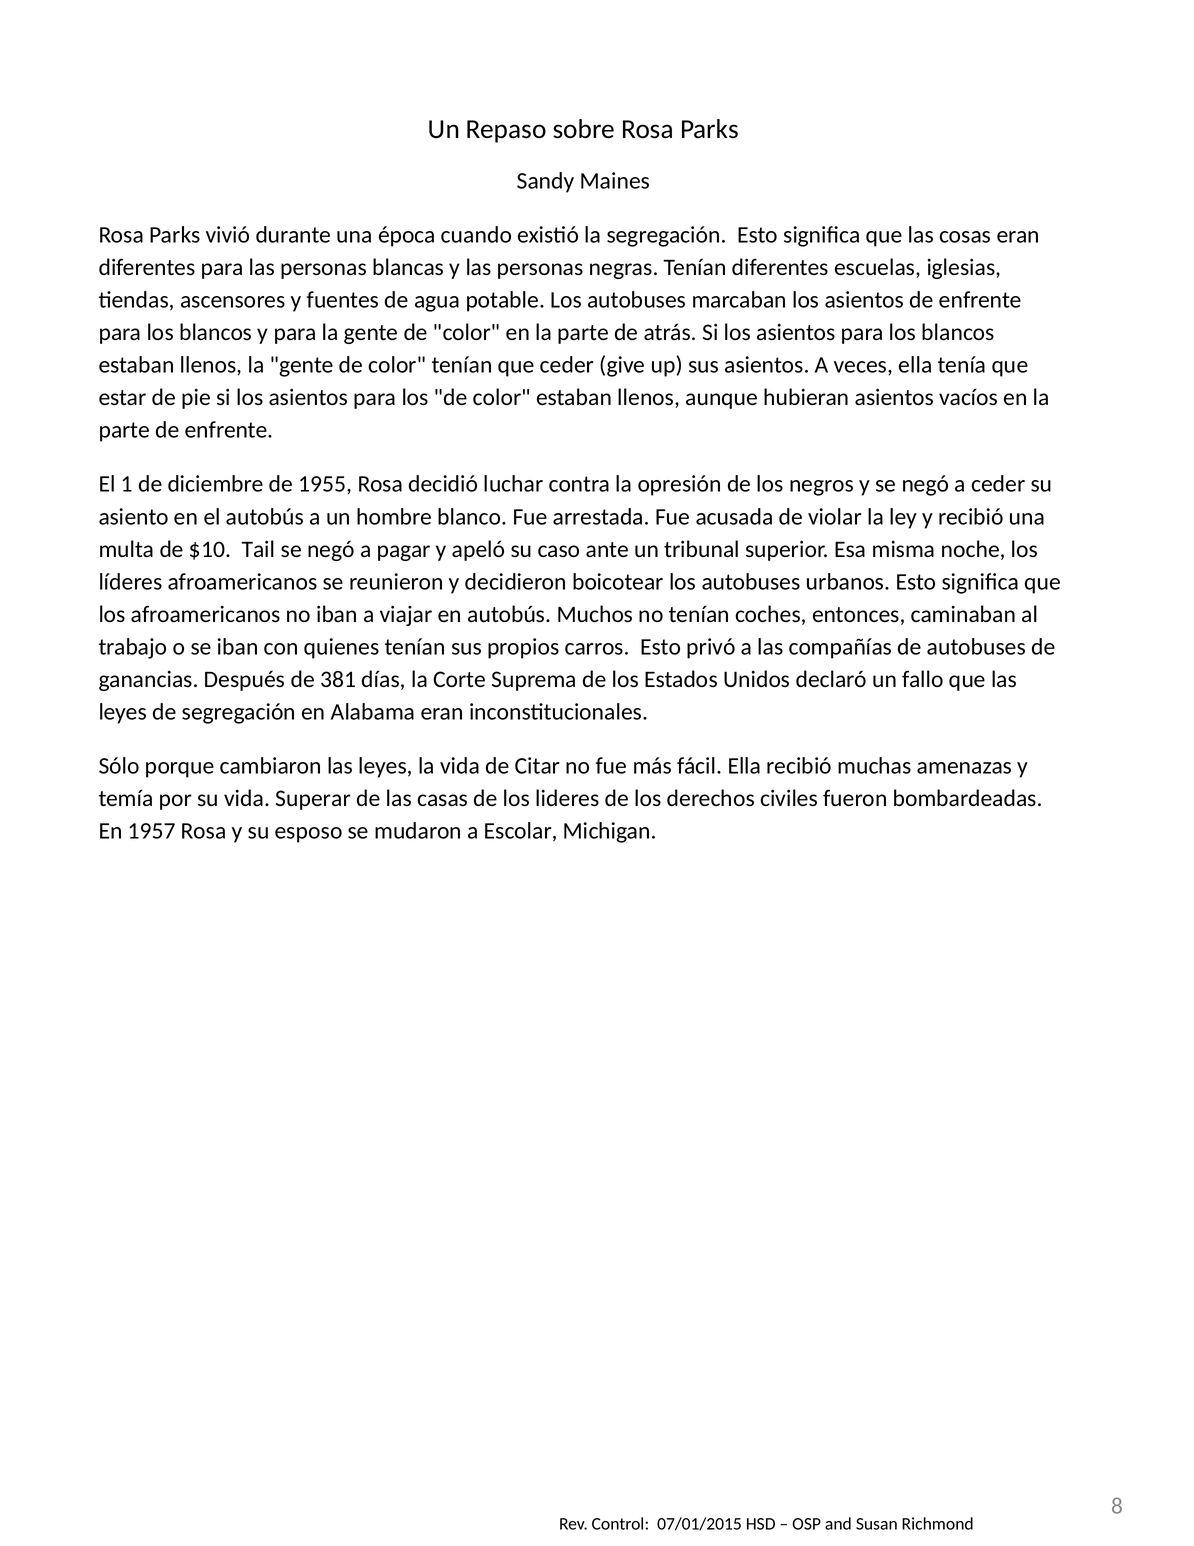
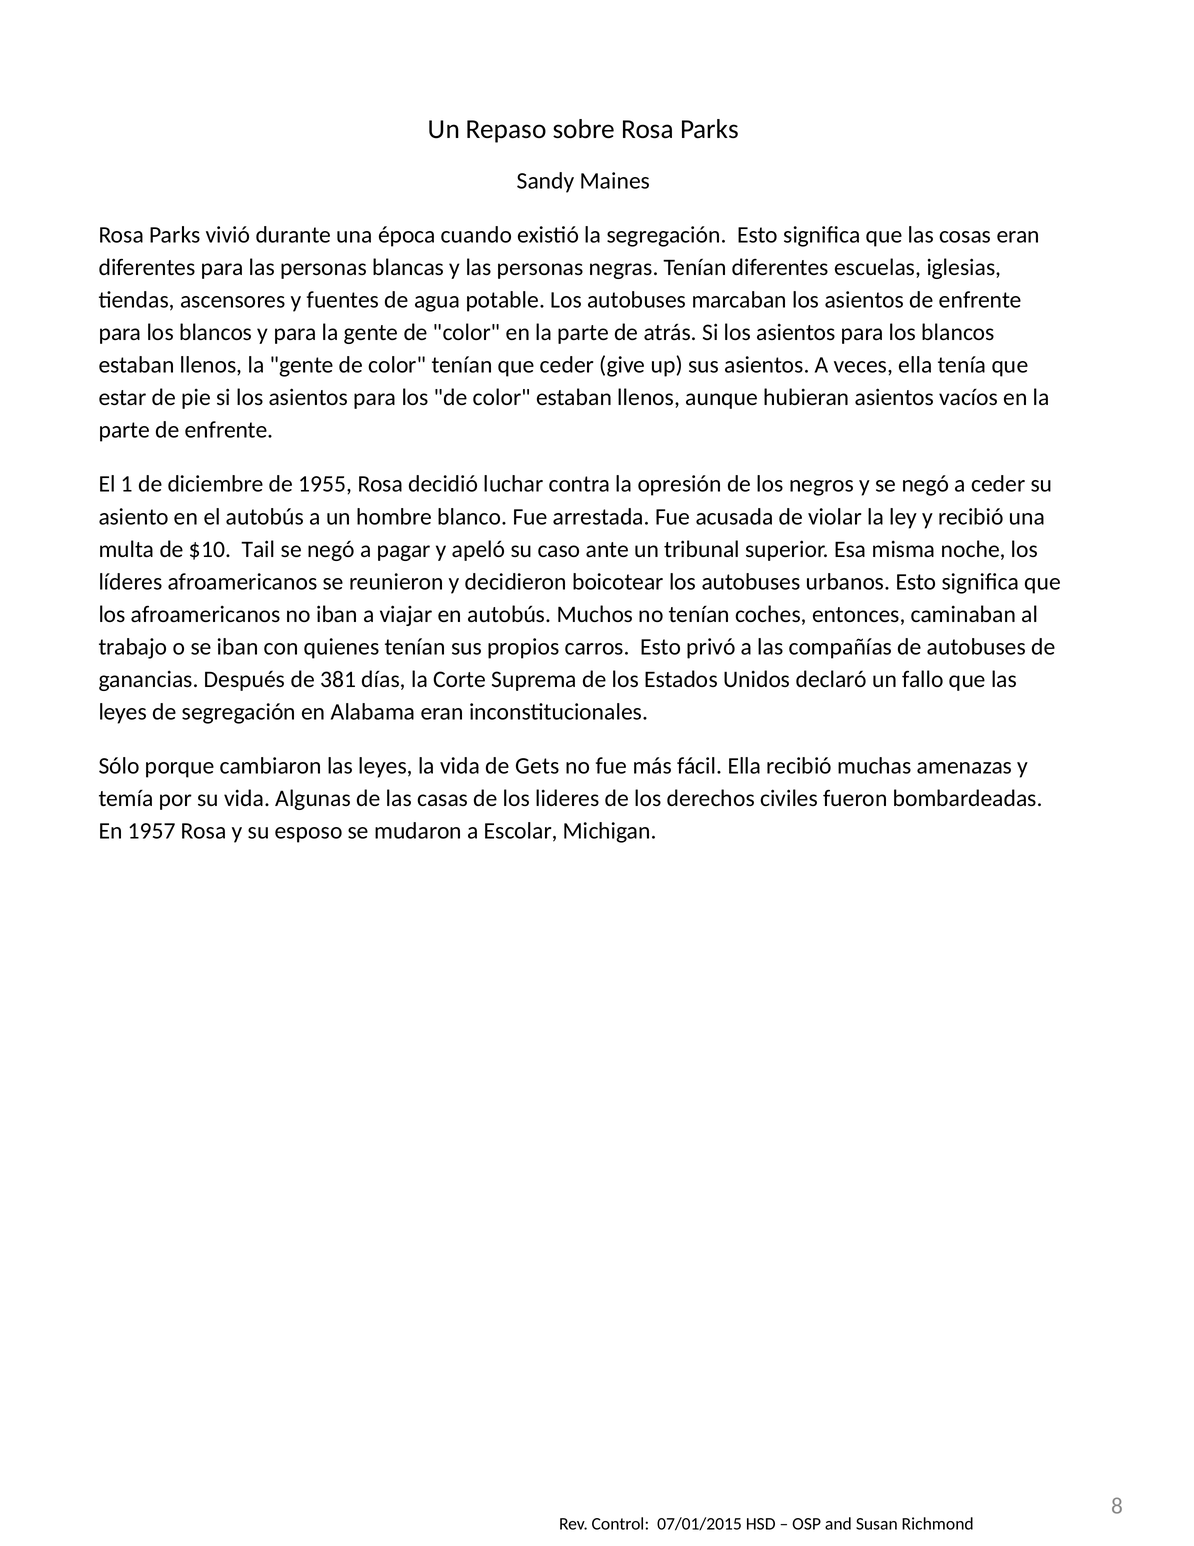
Citar: Citar -> Gets
Superar: Superar -> Algunas
